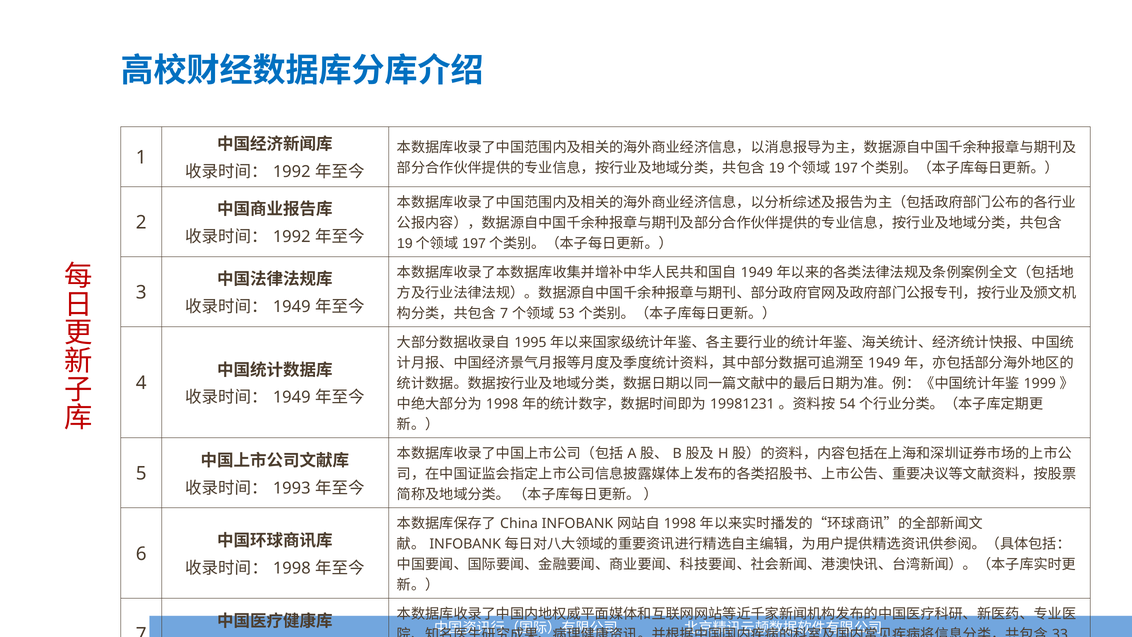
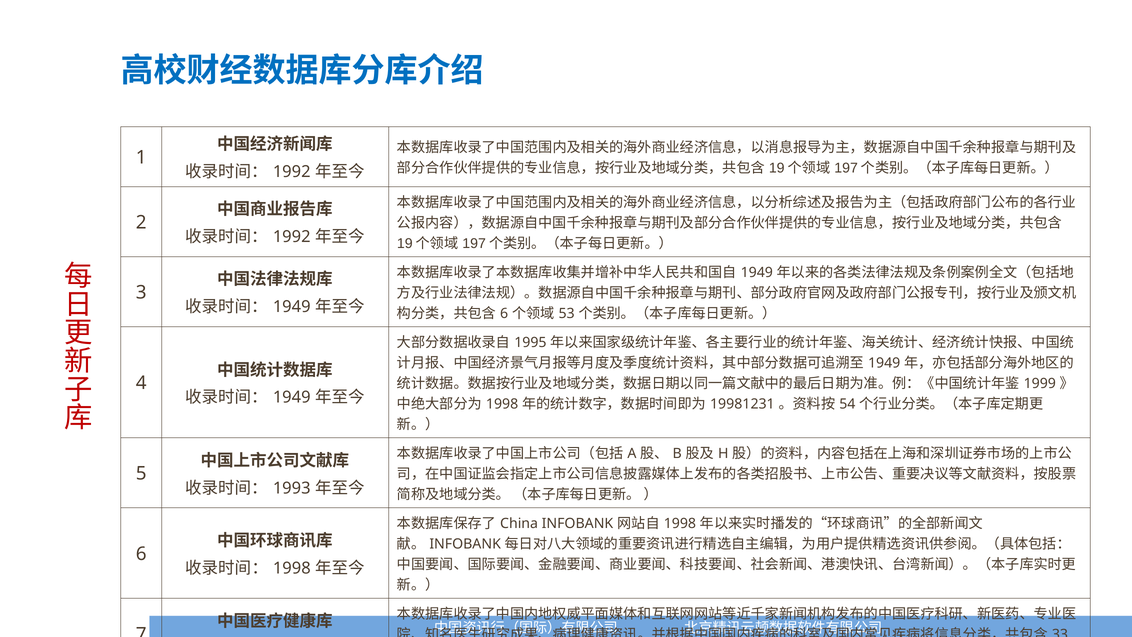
7 at (504, 313): 7 -> 6
